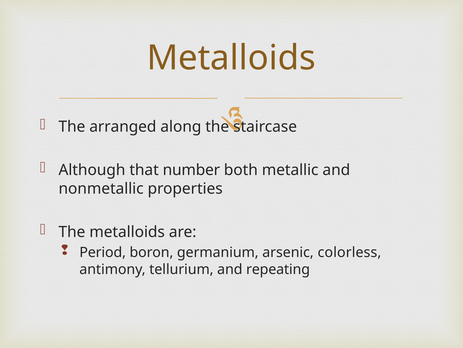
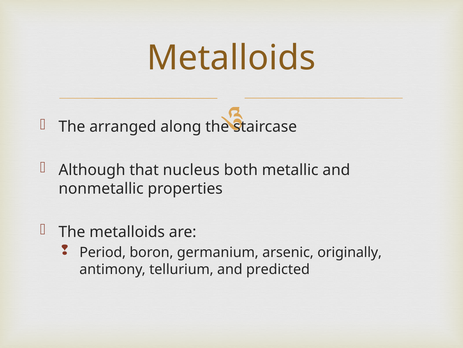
number: number -> nucleus
colorless: colorless -> originally
repeating: repeating -> predicted
